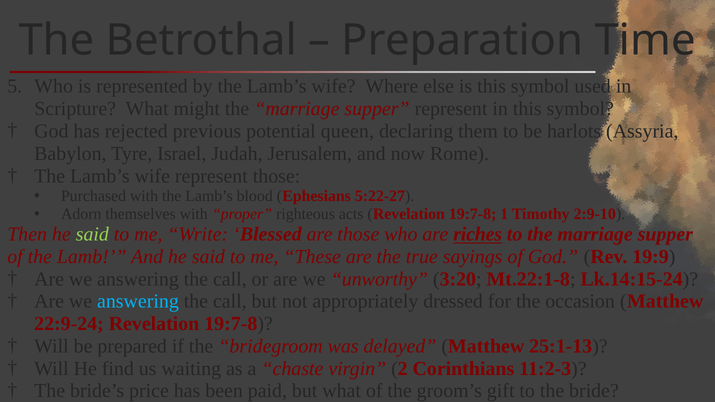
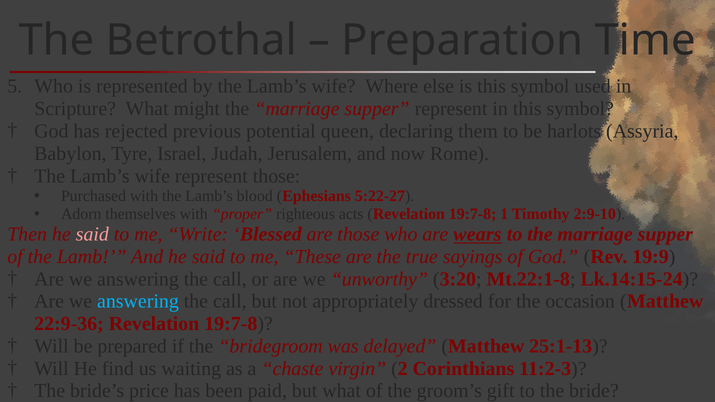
said at (92, 234) colour: light green -> pink
riches: riches -> wears
22:9-24: 22:9-24 -> 22:9-36
